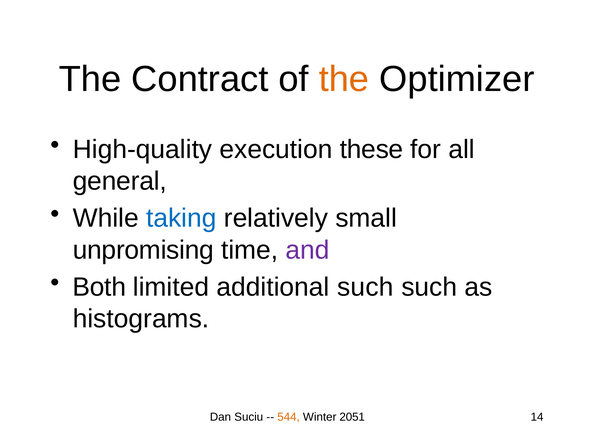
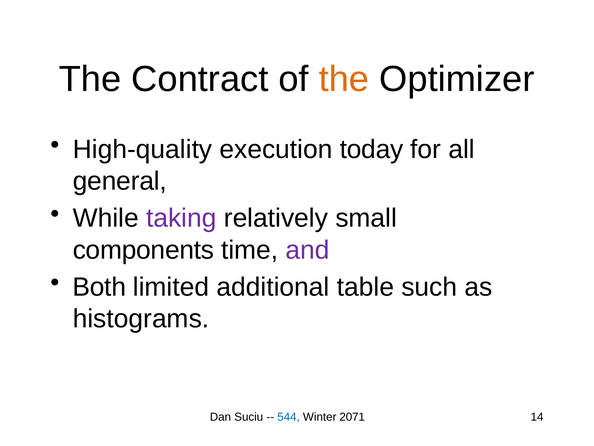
these: these -> today
taking colour: blue -> purple
unpromising: unpromising -> components
additional such: such -> table
544 colour: orange -> blue
2051: 2051 -> 2071
